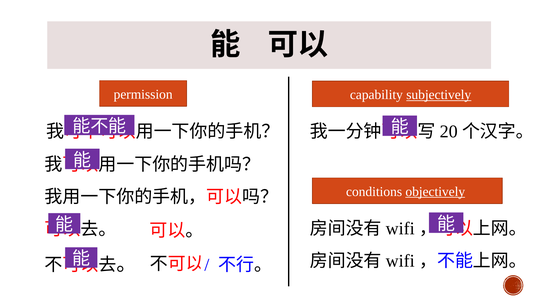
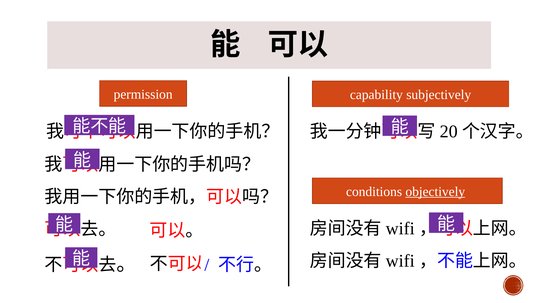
subjectively underline: present -> none
